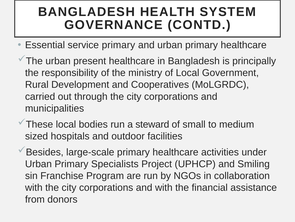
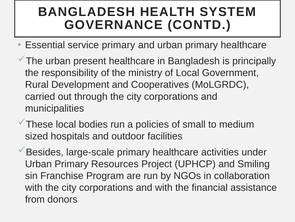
steward: steward -> policies
Specialists: Specialists -> Resources
